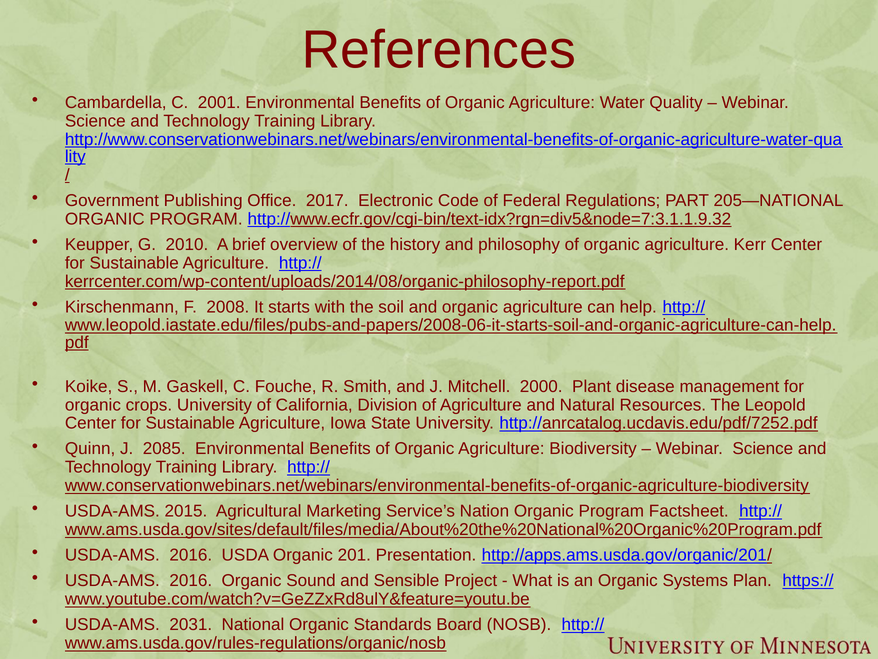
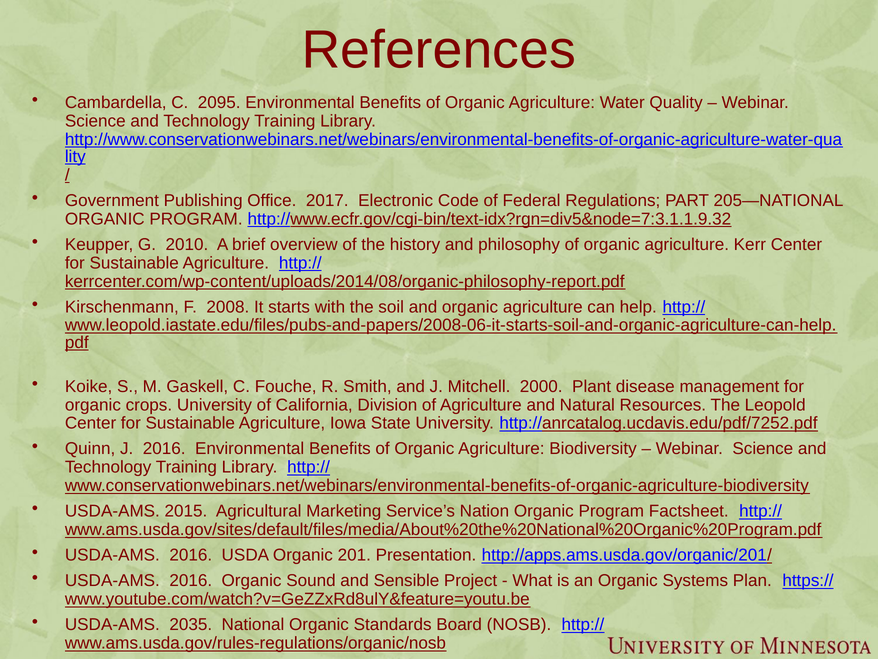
2001: 2001 -> 2095
J 2085: 2085 -> 2016
2031: 2031 -> 2035
